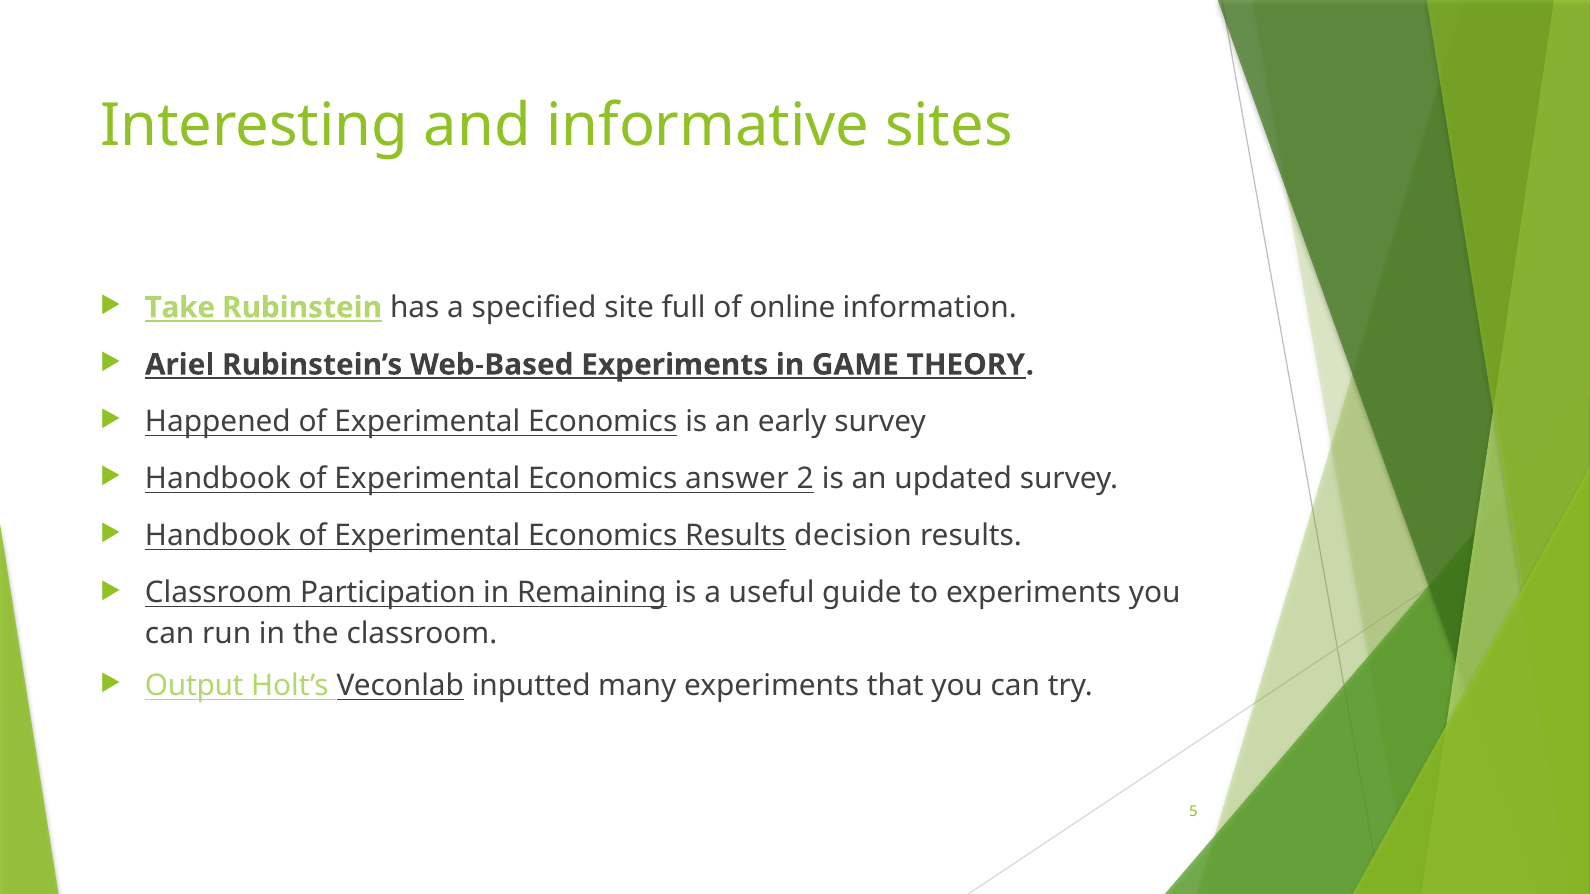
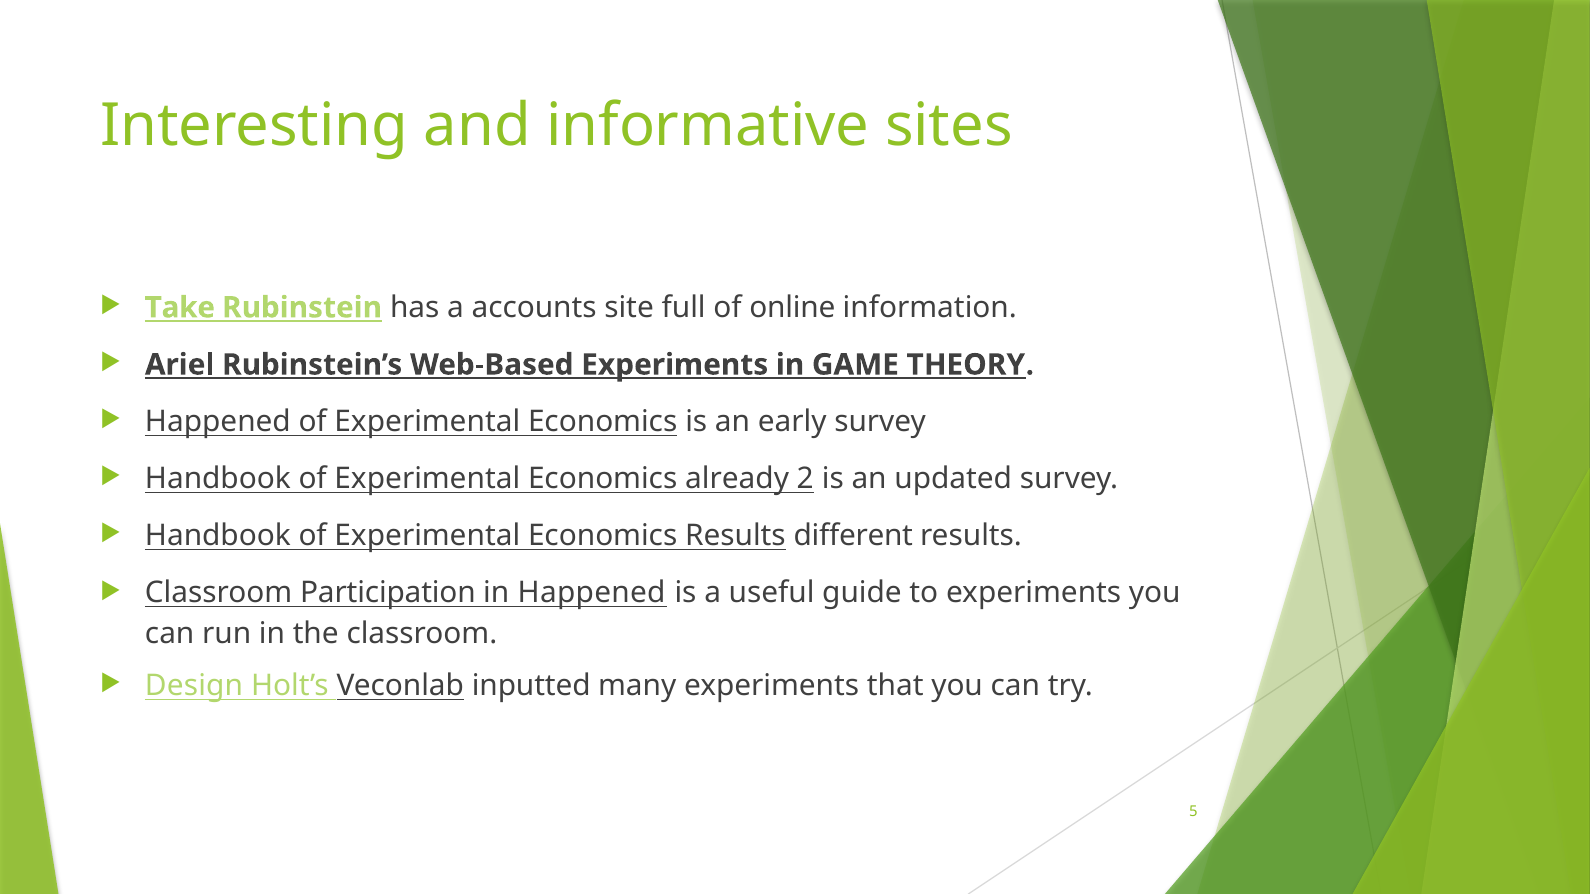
specified: specified -> accounts
answer: answer -> already
decision: decision -> different
in Remaining: Remaining -> Happened
Output: Output -> Design
